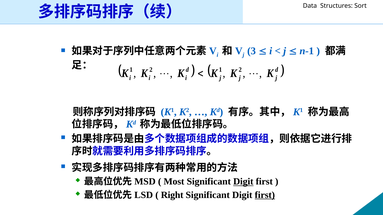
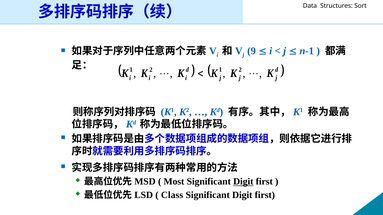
3: 3 -> 9
Right: Right -> Class
first at (265, 195) underline: present -> none
